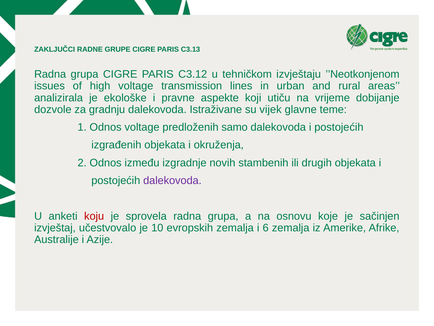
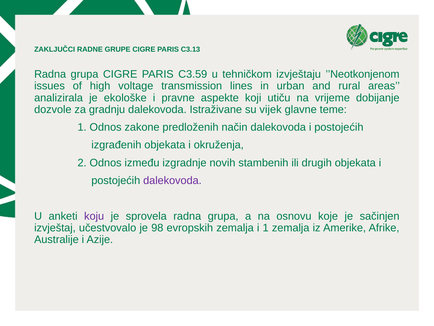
C3.12: C3.12 -> C3.59
Odnos voltage: voltage -> zakone
samo: samo -> način
koju colour: red -> purple
10: 10 -> 98
i 6: 6 -> 1
